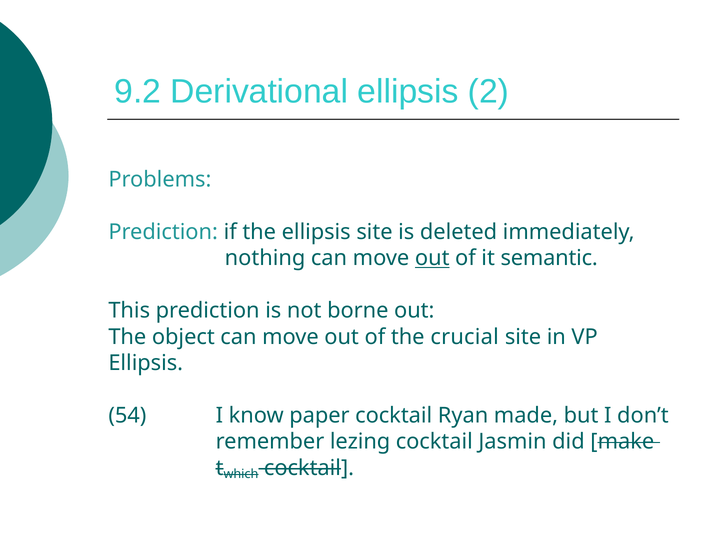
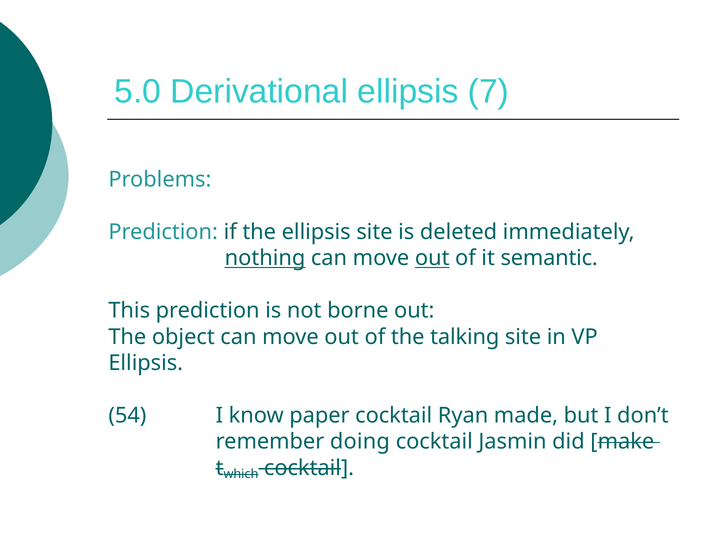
9.2: 9.2 -> 5.0
2: 2 -> 7
nothing underline: none -> present
crucial: crucial -> talking
lezing: lezing -> doing
